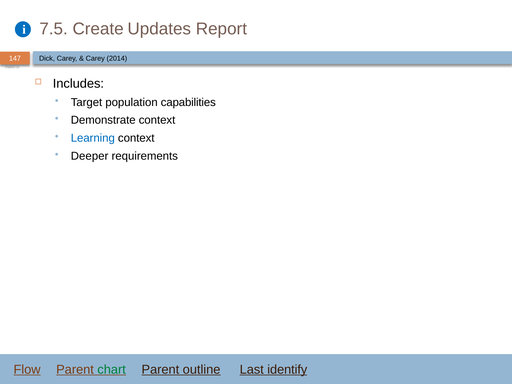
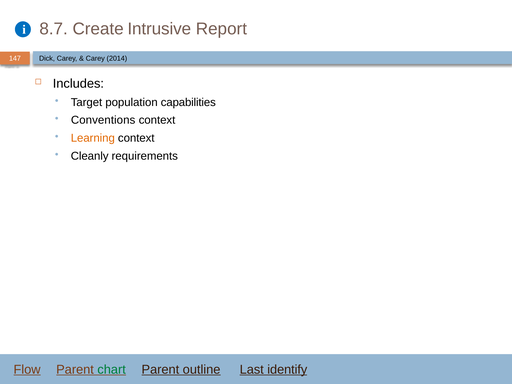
7.5: 7.5 -> 8.7
Updates: Updates -> Intrusive
Demonstrate: Demonstrate -> Conventions
Learning colour: blue -> orange
Deeper: Deeper -> Cleanly
